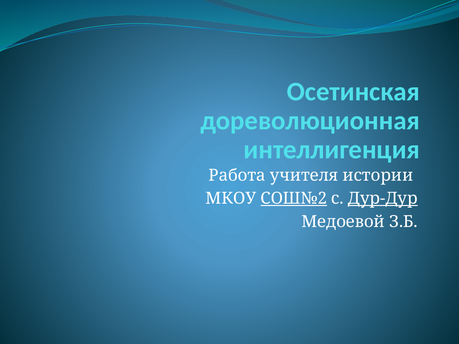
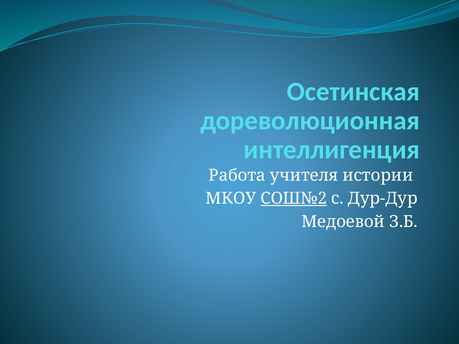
Дур-Дур underline: present -> none
